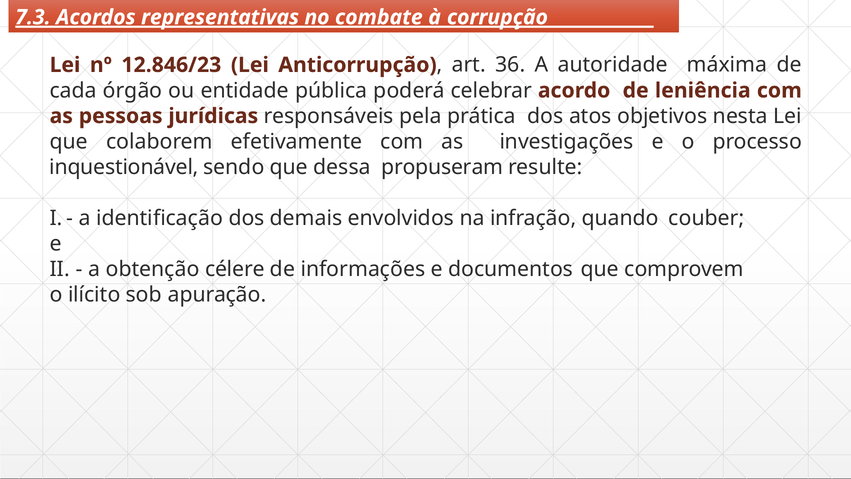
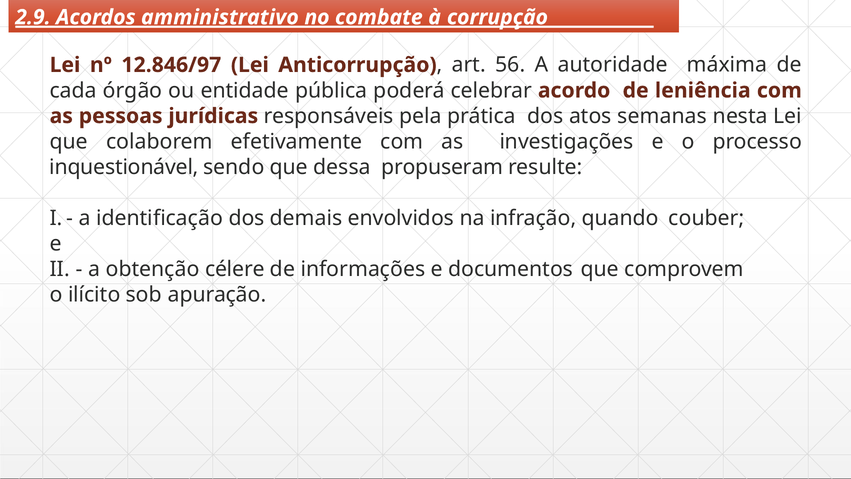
7.3: 7.3 -> 2.9
representativas: representativas -> amministrativo
12.846/23: 12.846/23 -> 12.846/97
36: 36 -> 56
objetivos: objetivos -> semanas
